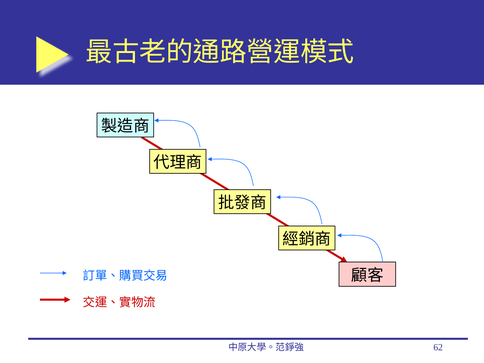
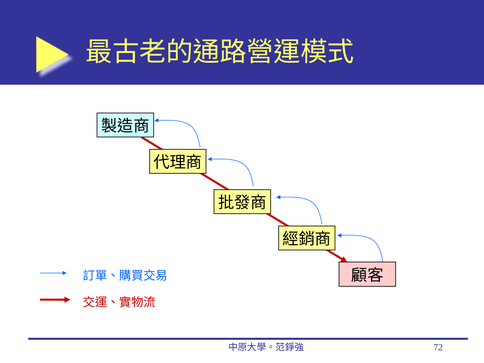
62: 62 -> 72
